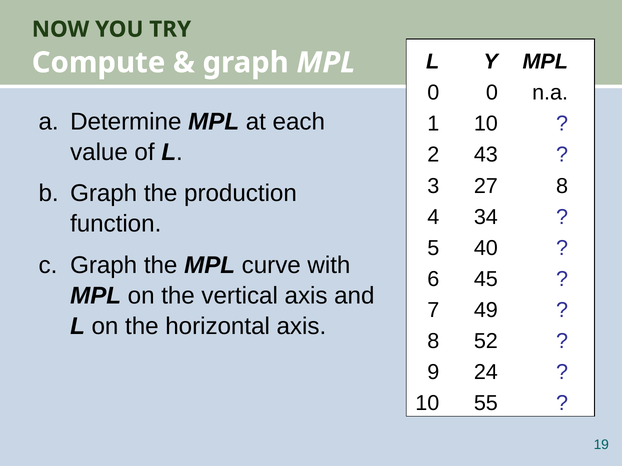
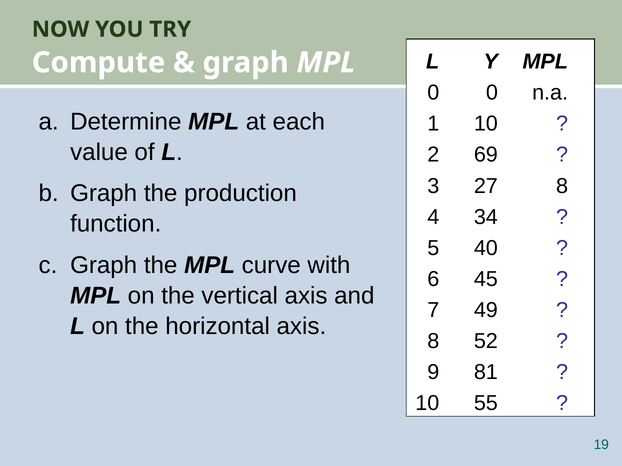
43: 43 -> 69
24: 24 -> 81
